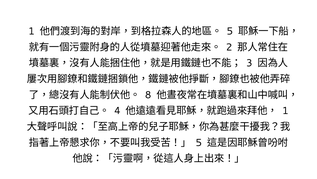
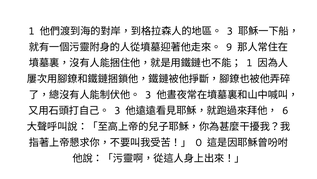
5 at (230, 31): 5 -> 3
2: 2 -> 9
3 at (249, 63): 3 -> 1
8 at (148, 95): 8 -> 3
4 at (117, 110): 4 -> 3
1 at (285, 110): 1 -> 6
5 at (199, 142): 5 -> 0
